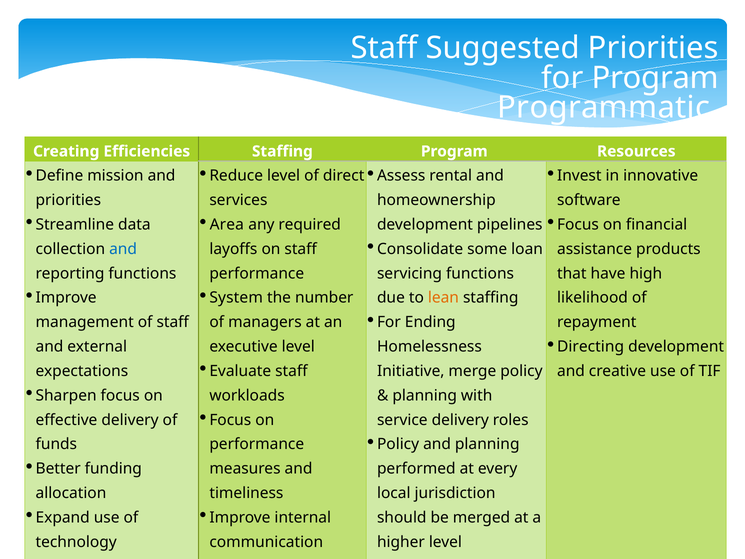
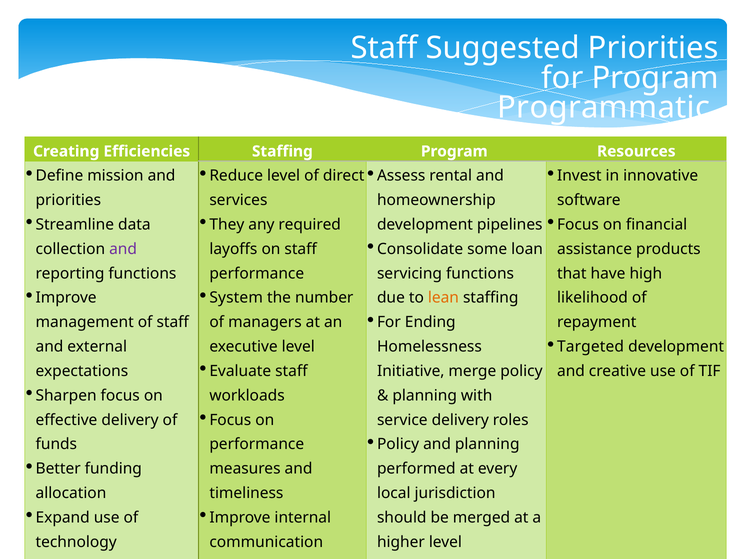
Area: Area -> They
and at (123, 249) colour: blue -> purple
Directing: Directing -> Targeted
